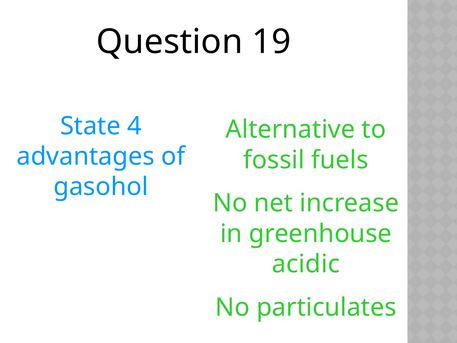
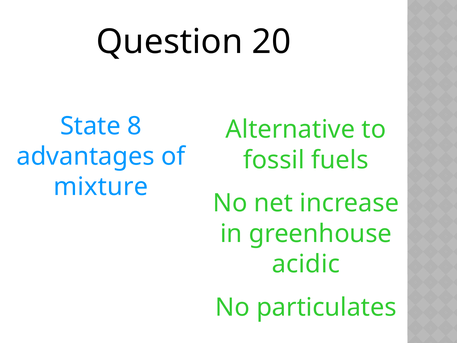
19: 19 -> 20
4: 4 -> 8
gasohol: gasohol -> mixture
